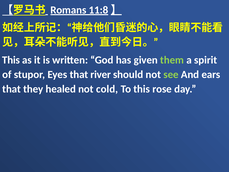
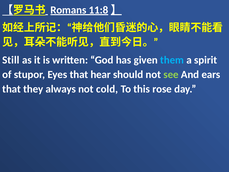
This at (11, 60): This -> Still
them colour: light green -> light blue
river: river -> hear
healed: healed -> always
